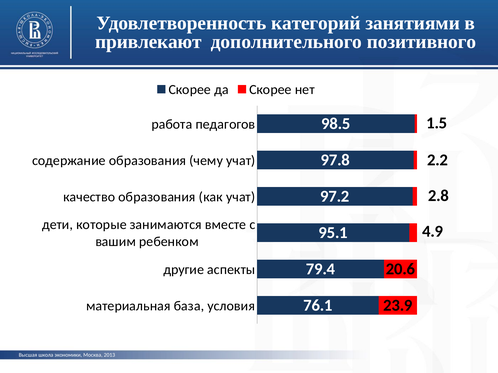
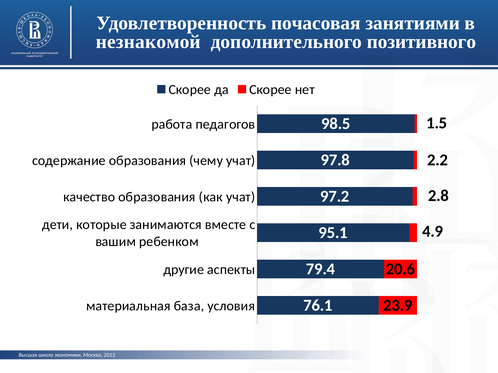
категорий: категорий -> почасовая
привлекают: привлекают -> незнакомой
